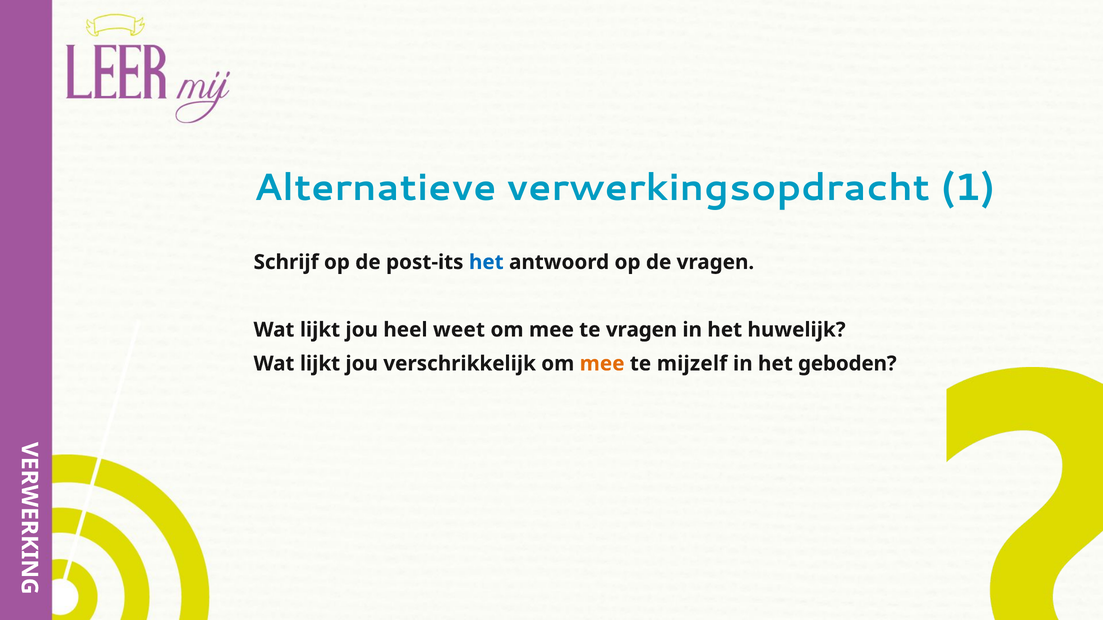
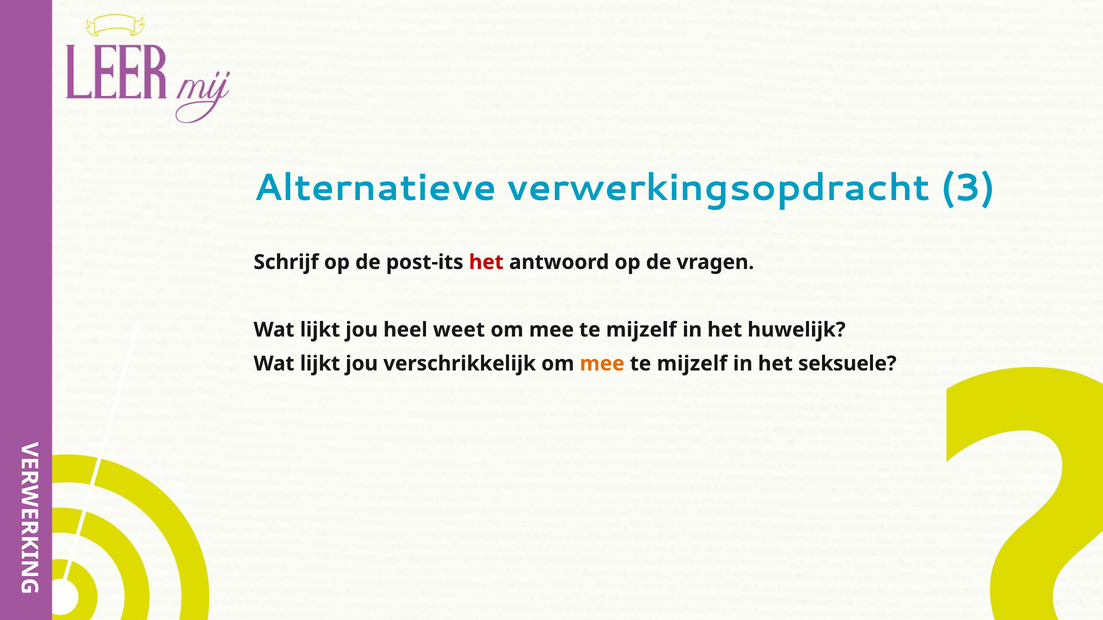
1: 1 -> 3
het at (486, 262) colour: blue -> red
vragen at (642, 330): vragen -> mijzelf
geboden: geboden -> seksuele
